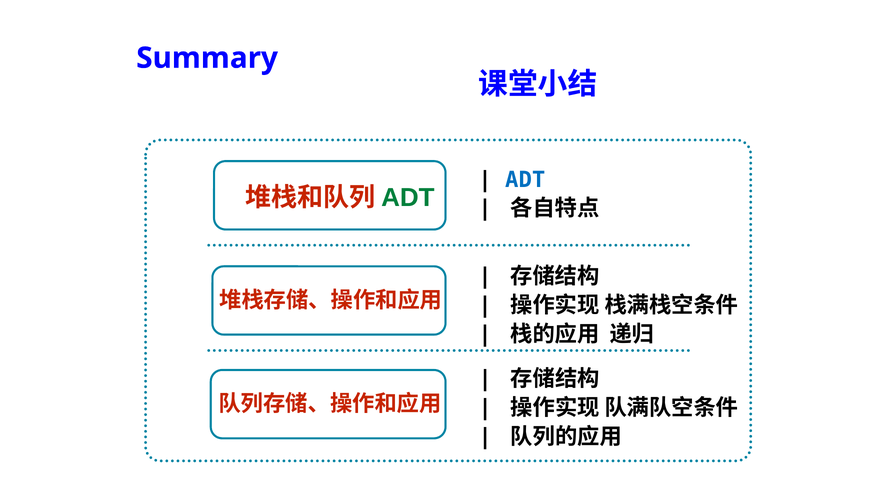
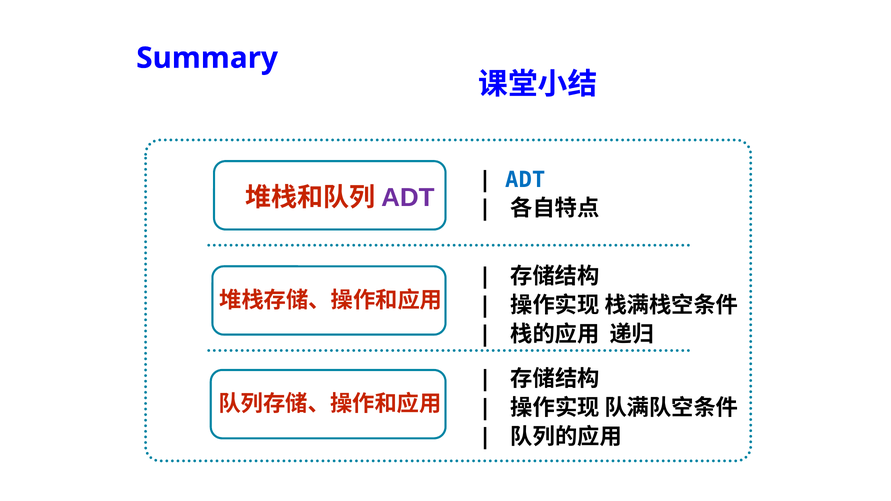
ADT at (408, 198) colour: green -> purple
